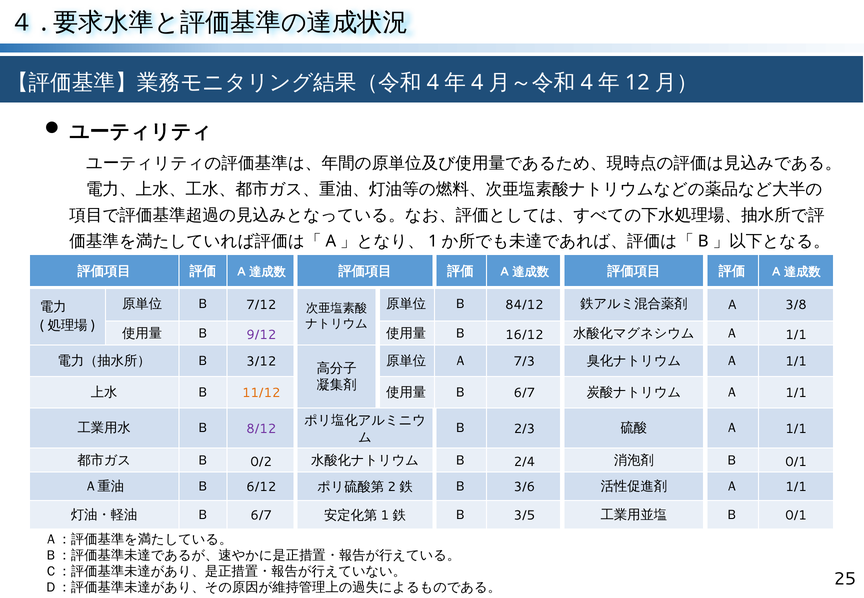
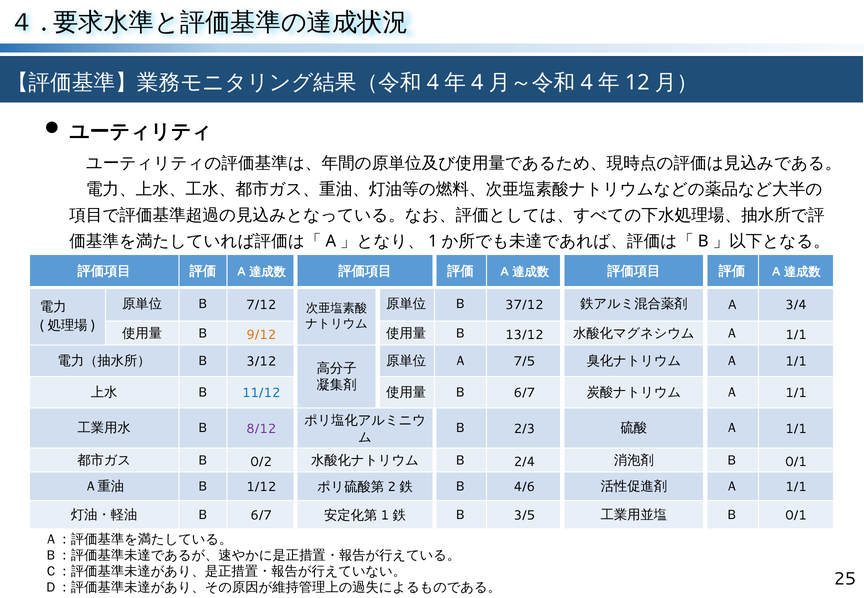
84/12: 84/12 -> 37/12
3/8: 3/8 -> 3/4
9/12 colour: purple -> orange
16/12: 16/12 -> 13/12
7/3: 7/3 -> 7/5
11/12 colour: orange -> blue
6/12: 6/12 -> 1/12
3/6: 3/6 -> 4/6
